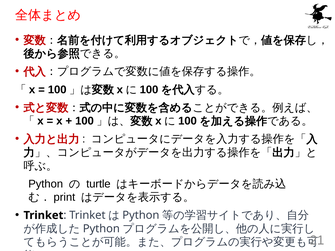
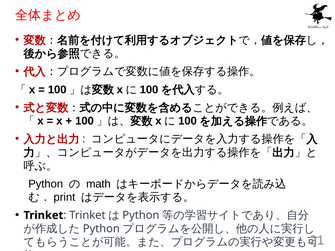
turtle: turtle -> math
